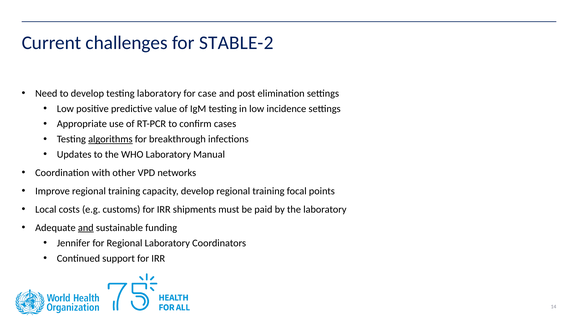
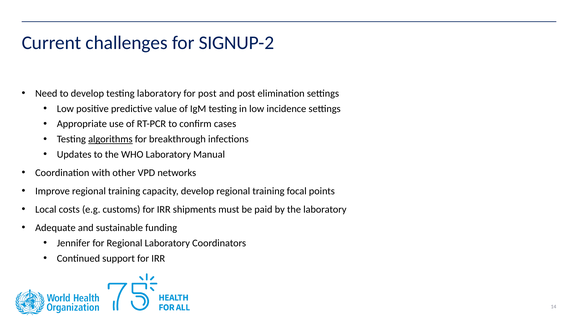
STABLE-2: STABLE-2 -> SIGNUP-2
for case: case -> post
and at (86, 228) underline: present -> none
